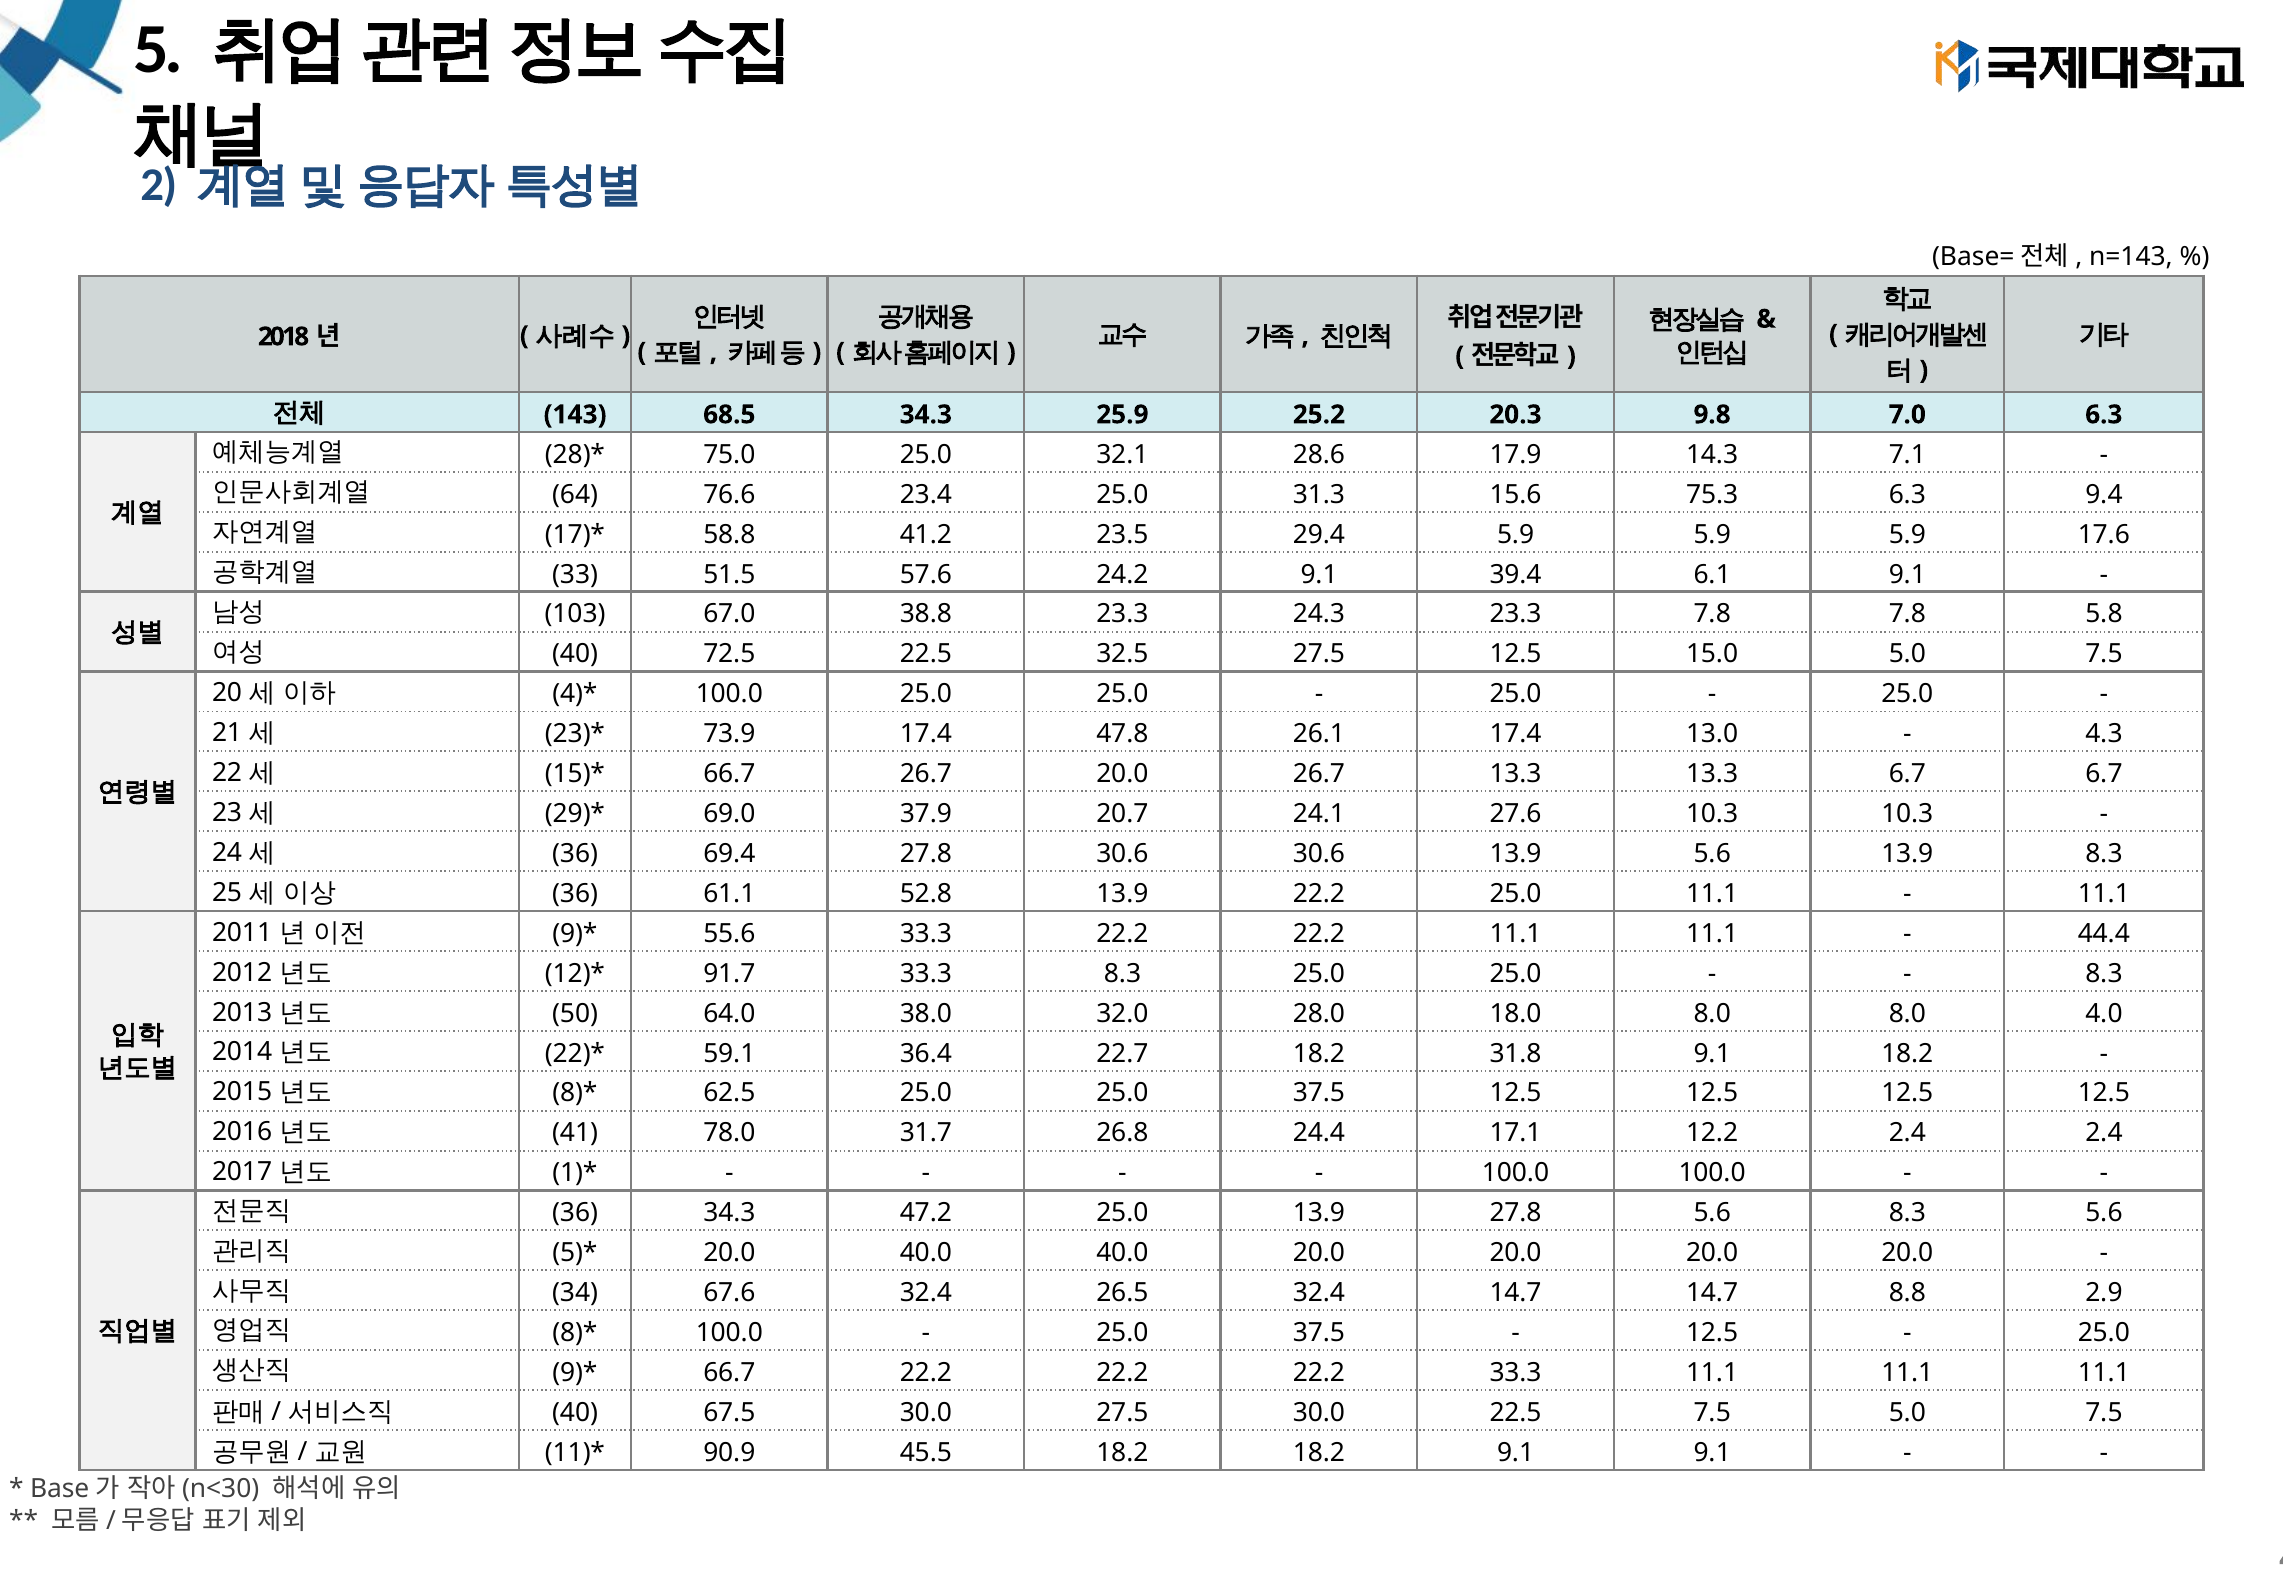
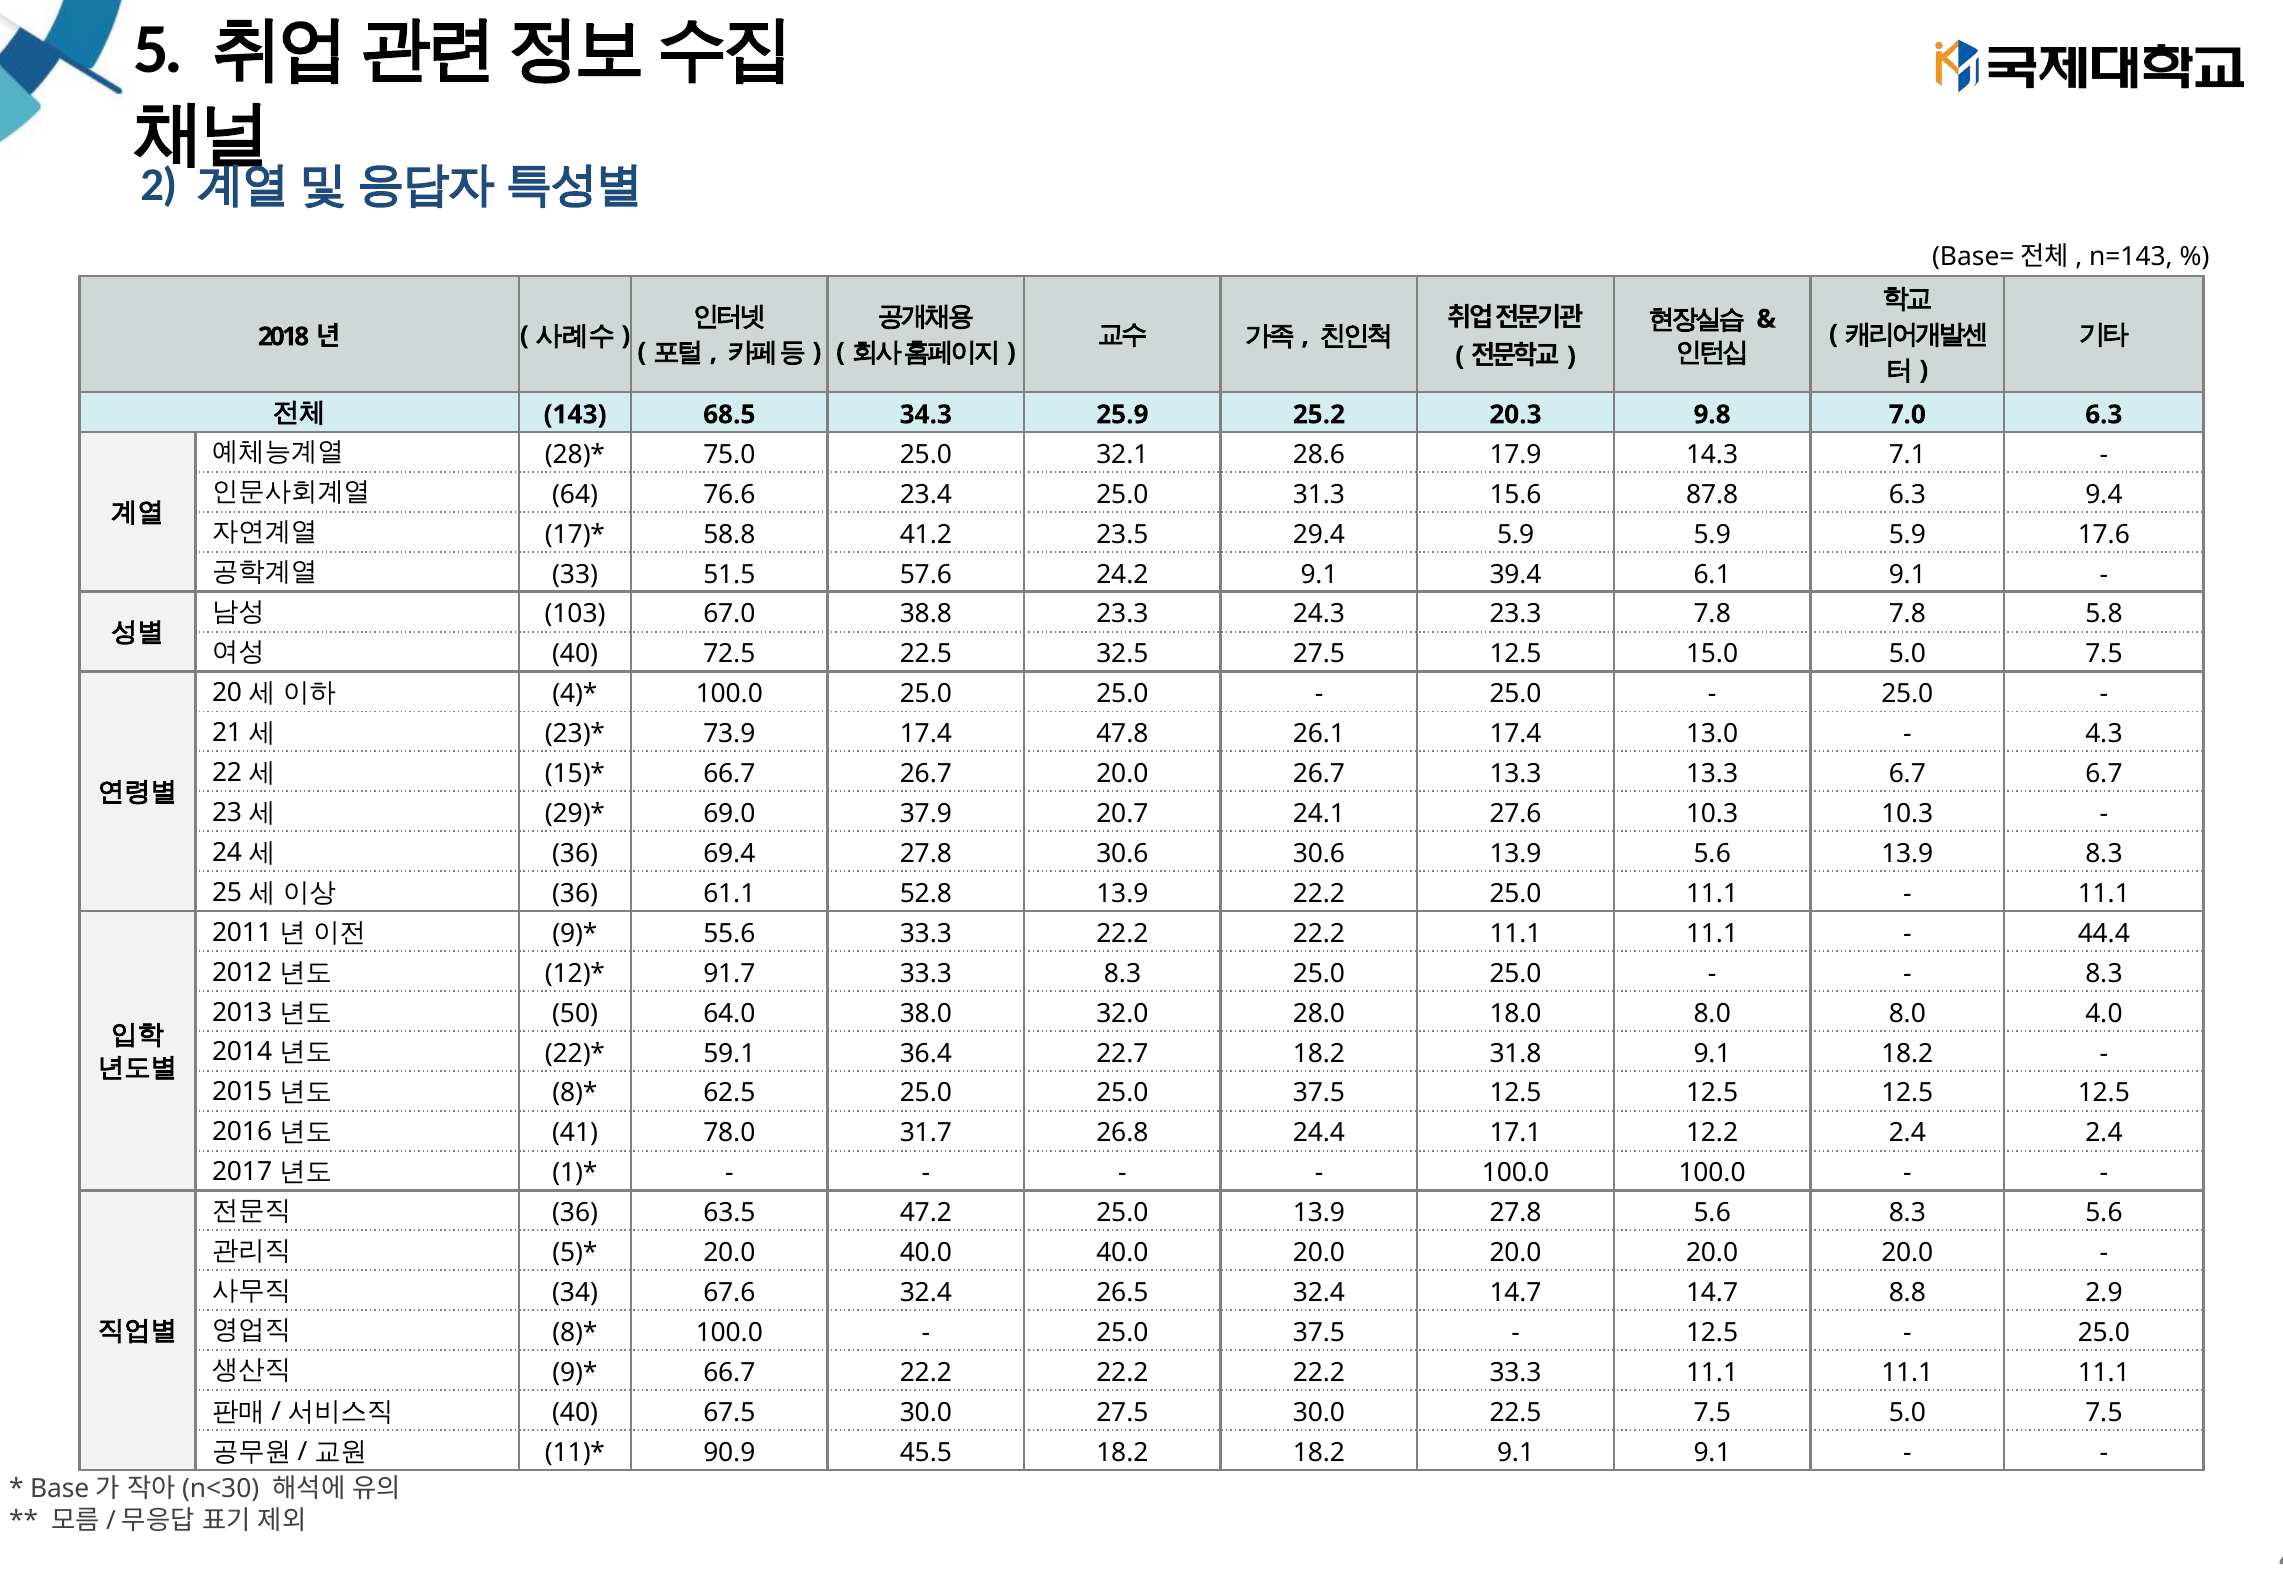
75.3: 75.3 -> 87.8
36 34.3: 34.3 -> 63.5
